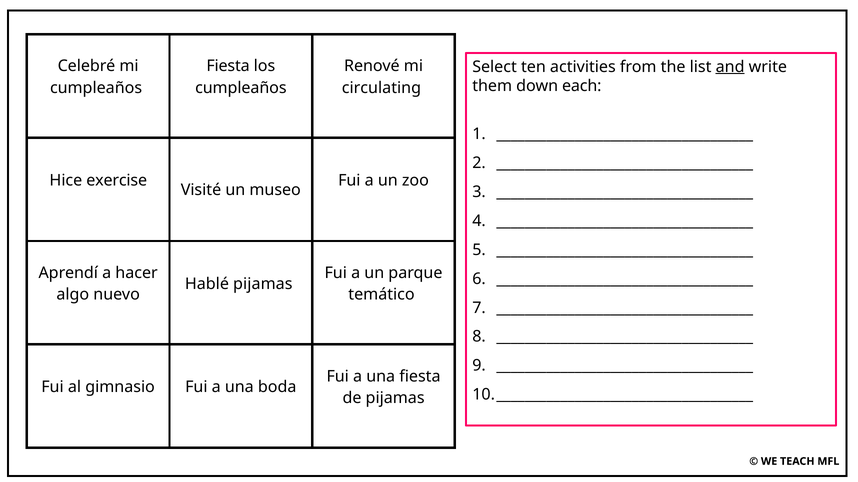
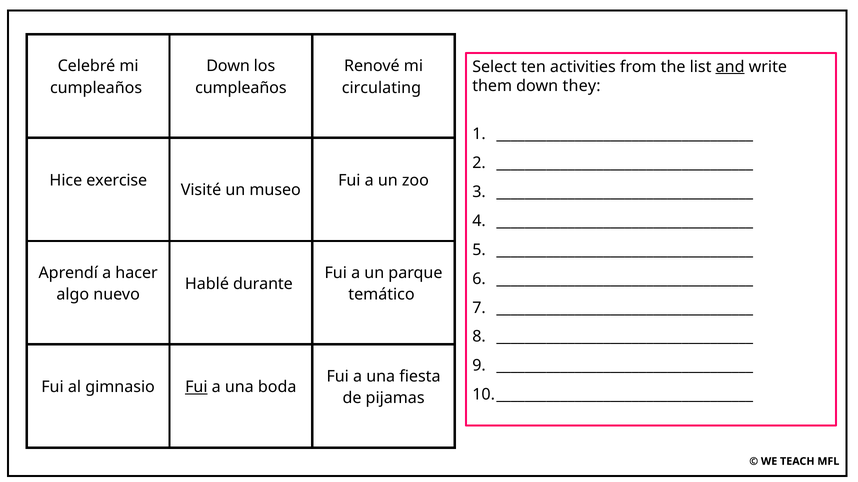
Fiesta at (228, 66): Fiesta -> Down
each: each -> they
Hablé pijamas: pijamas -> durante
Fui at (196, 388) underline: none -> present
